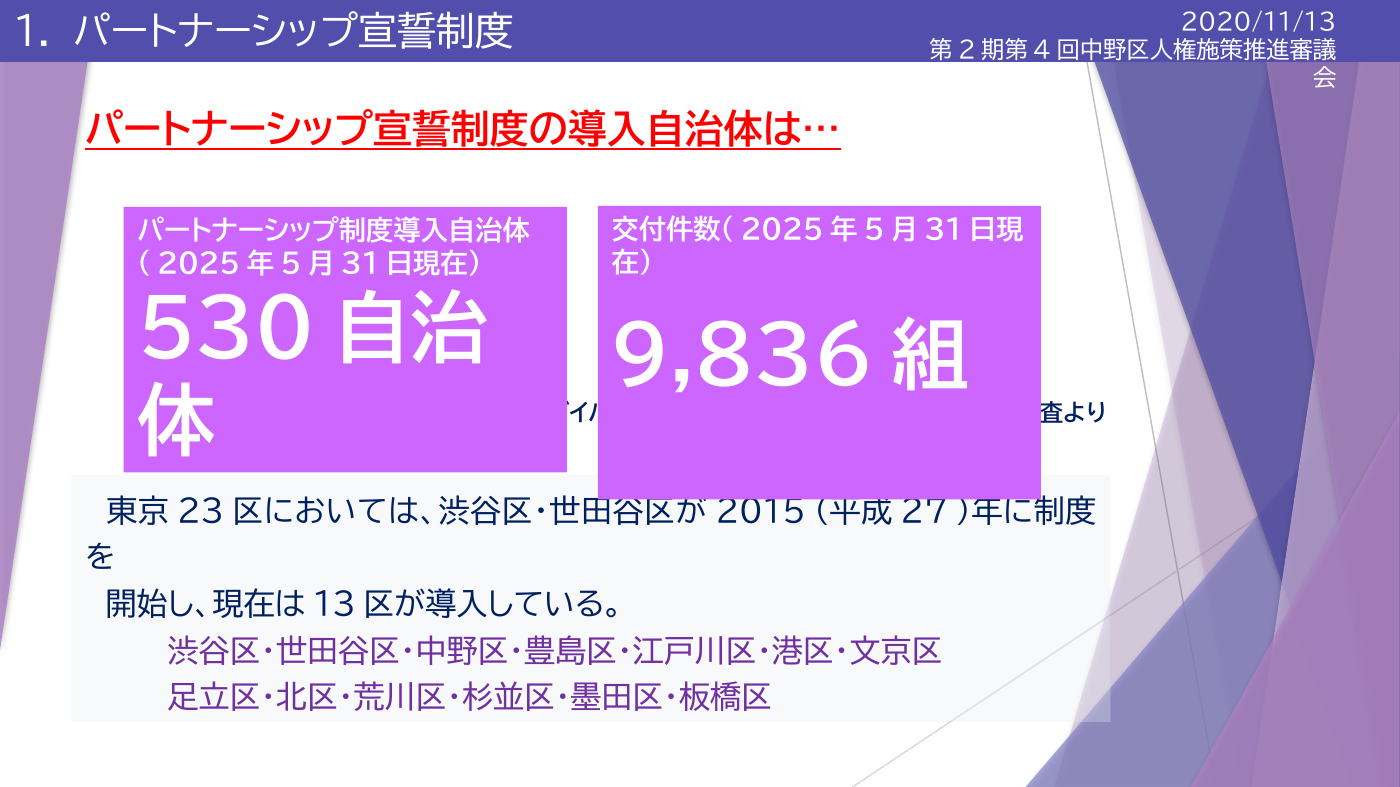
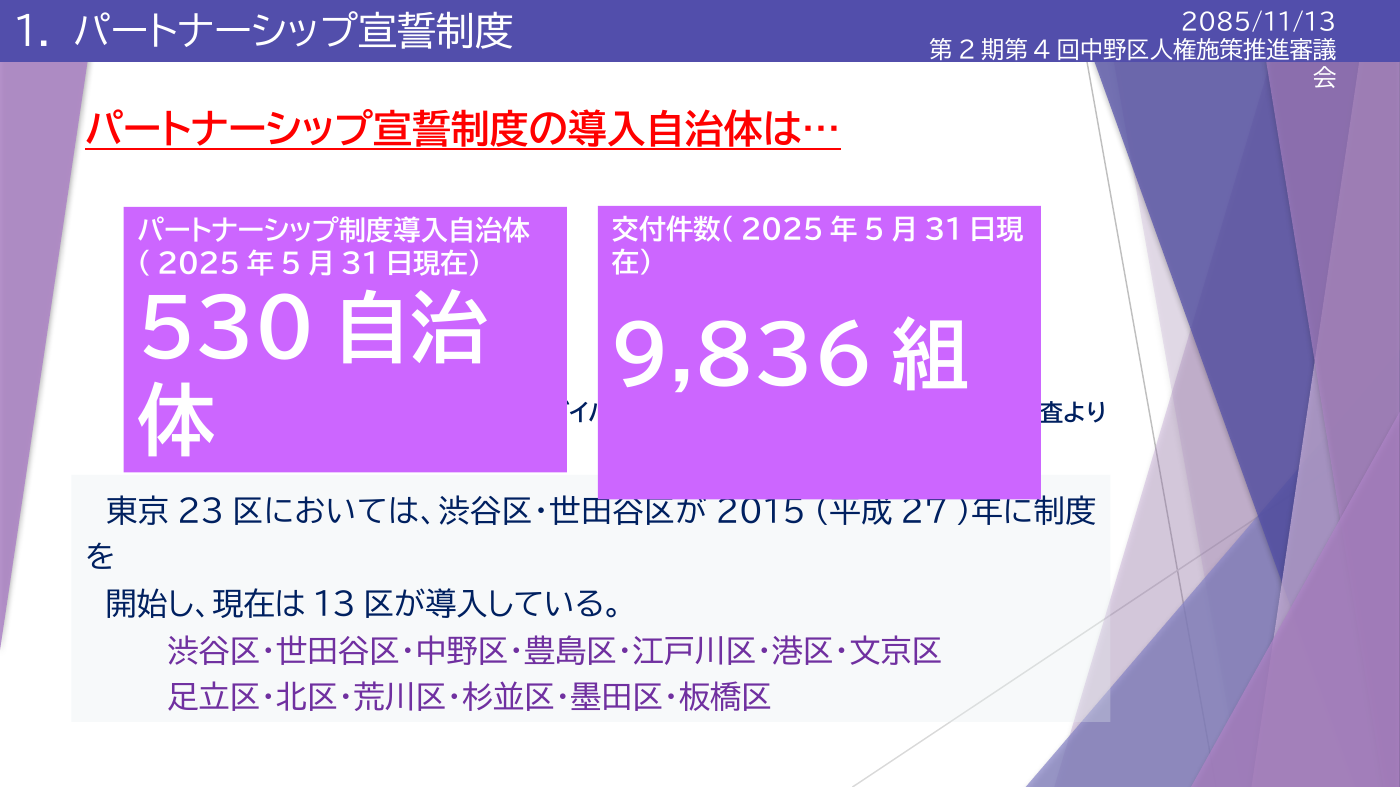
2020/11/13: 2020/11/13 -> 2085/11/13
